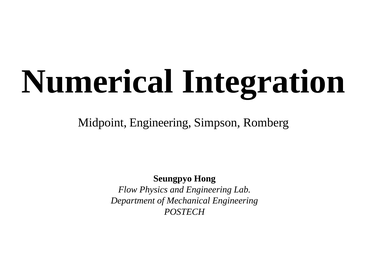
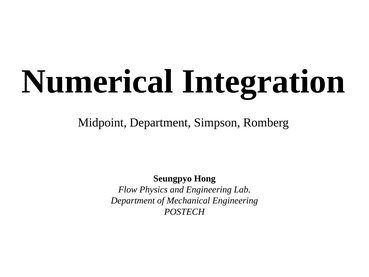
Midpoint Engineering: Engineering -> Department
